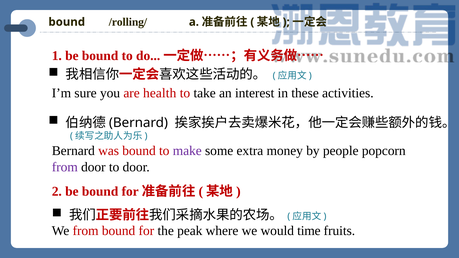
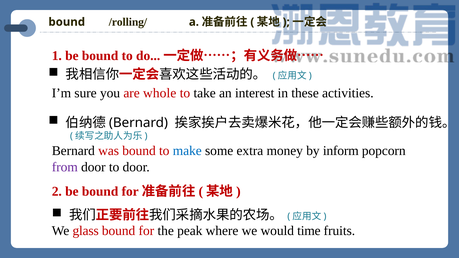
health: health -> whole
make colour: purple -> blue
people: people -> inform
We from: from -> glass
